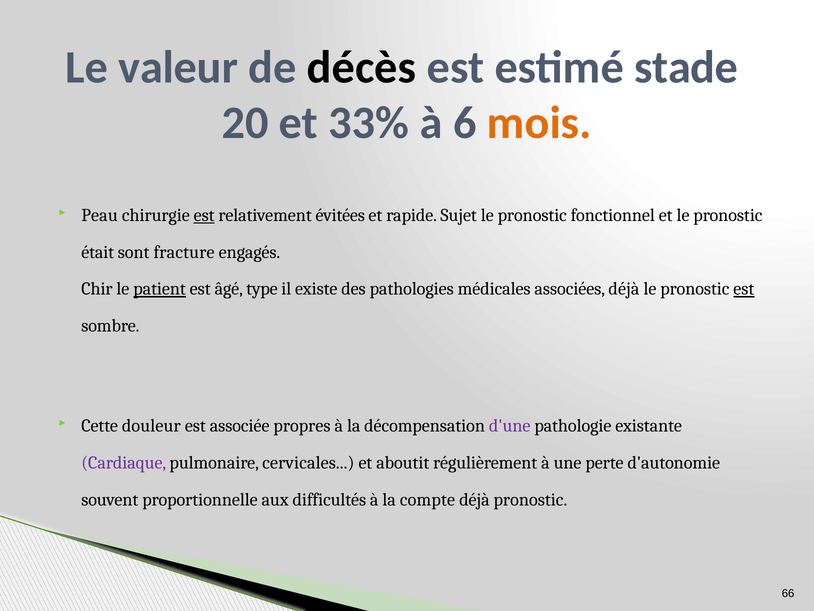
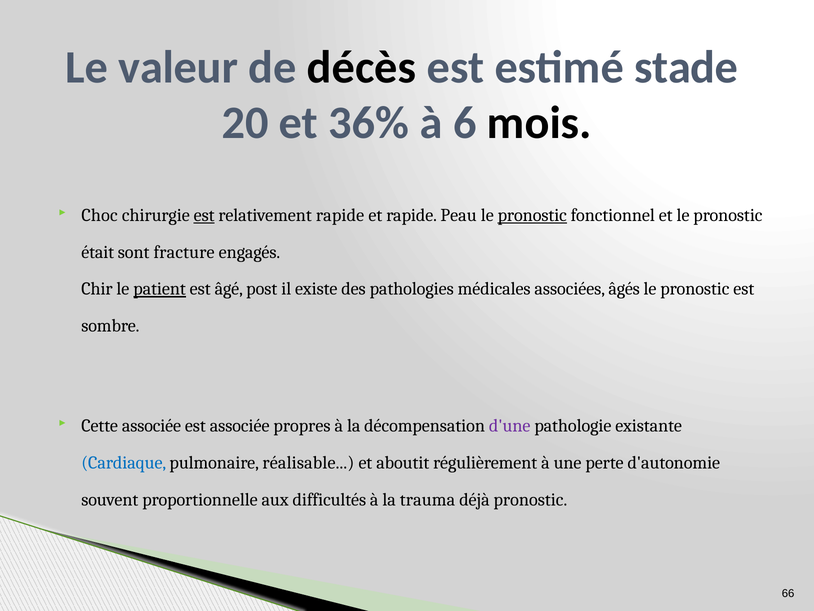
33%: 33% -> 36%
mois colour: orange -> black
Peau: Peau -> Choc
relativement évitées: évitées -> rapide
Sujet: Sujet -> Peau
pronostic at (532, 215) underline: none -> present
type: type -> post
associées déjà: déjà -> âgés
est at (744, 289) underline: present -> none
Cette douleur: douleur -> associée
Cardiaque colour: purple -> blue
cervicales: cervicales -> réalisable
compte: compte -> trauma
